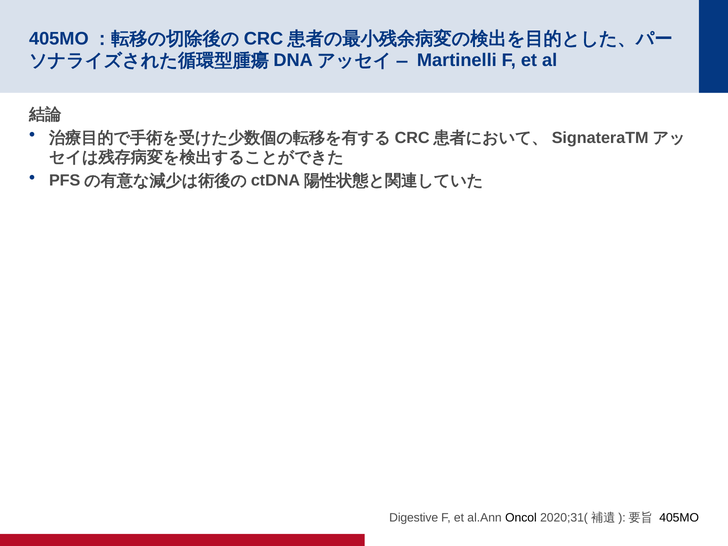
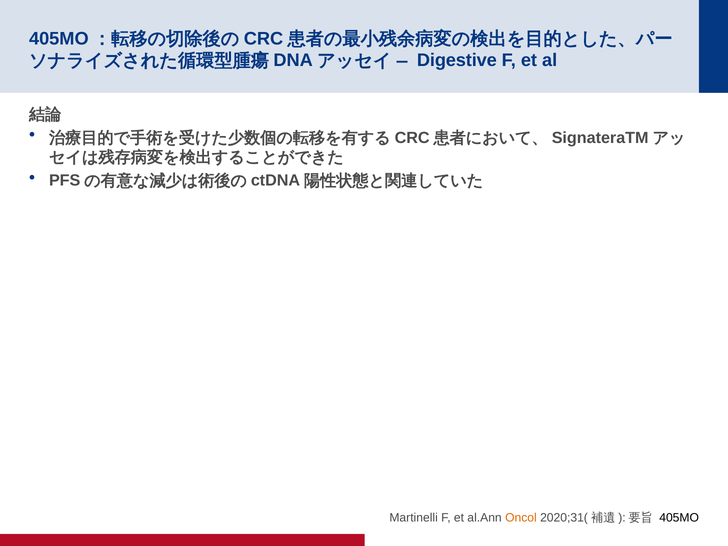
Martinelli: Martinelli -> Digestive
Digestive: Digestive -> Martinelli
Oncol colour: black -> orange
